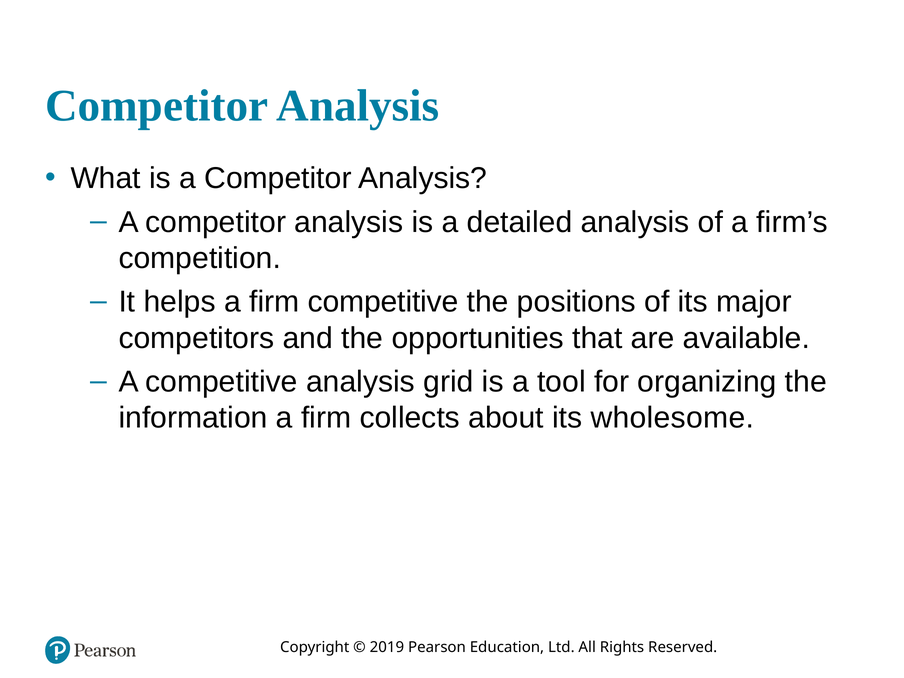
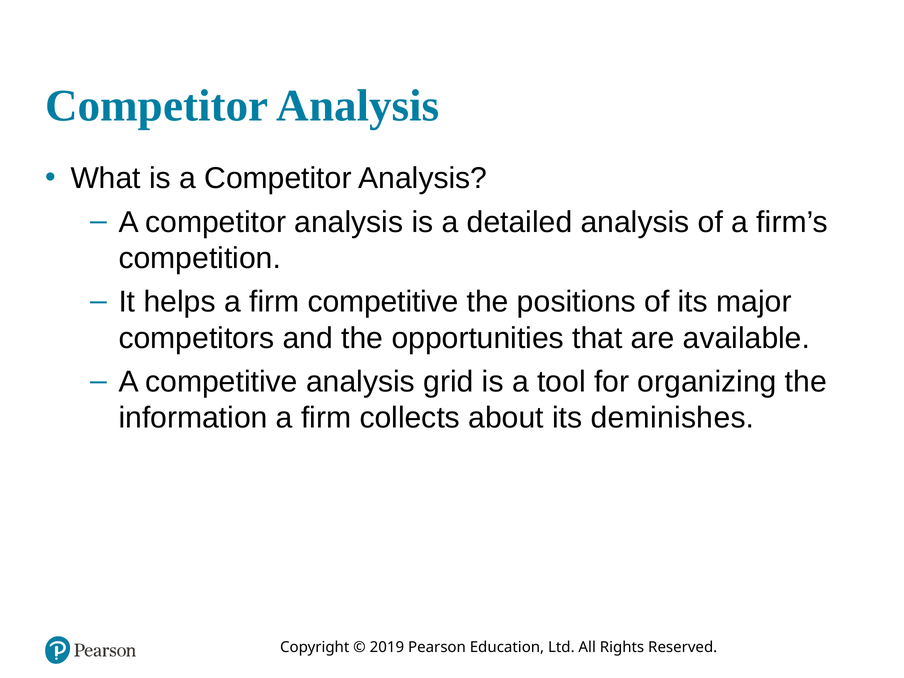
wholesome: wholesome -> deminishes
